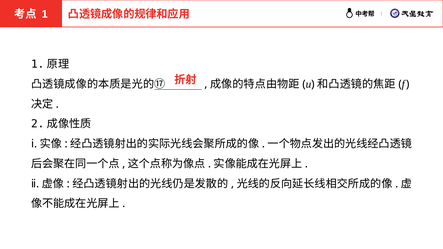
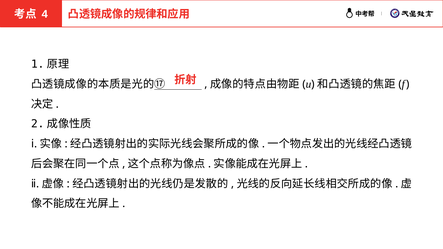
1: 1 -> 4
